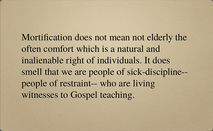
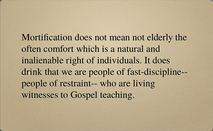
smell: smell -> drink
sick-discipline--: sick-discipline-- -> fast-discipline--
